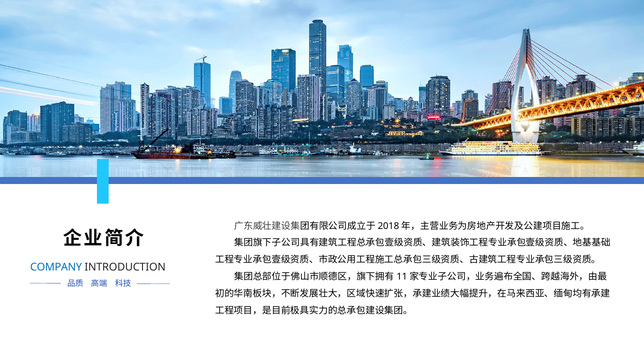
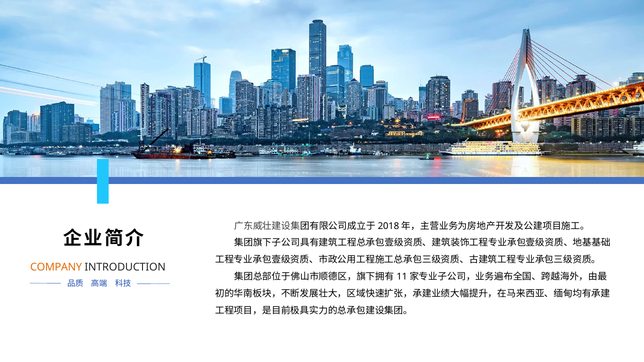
COMPANY colour: blue -> orange
